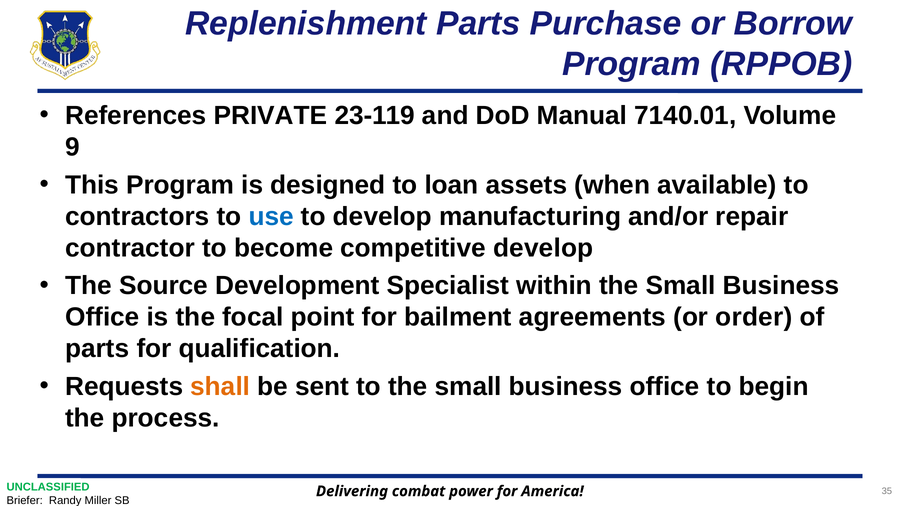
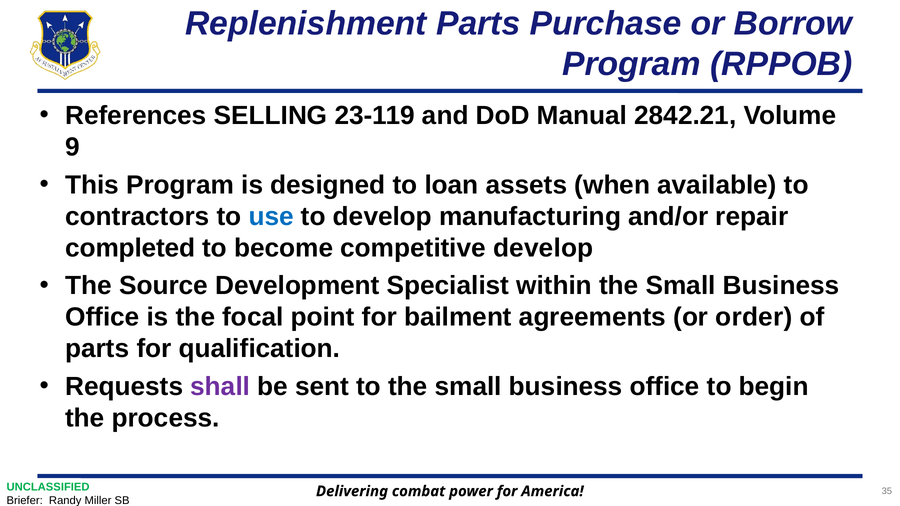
PRIVATE: PRIVATE -> SELLING
7140.01: 7140.01 -> 2842.21
contractor: contractor -> completed
shall colour: orange -> purple
